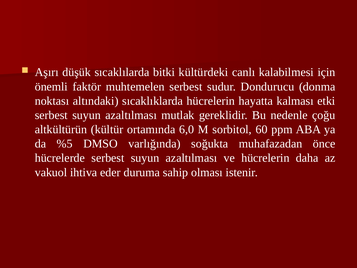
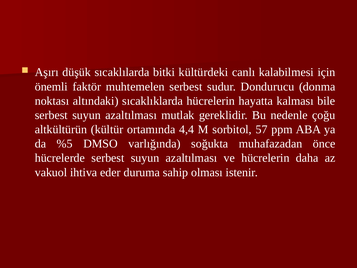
etki: etki -> bile
6,0: 6,0 -> 4,4
60: 60 -> 57
